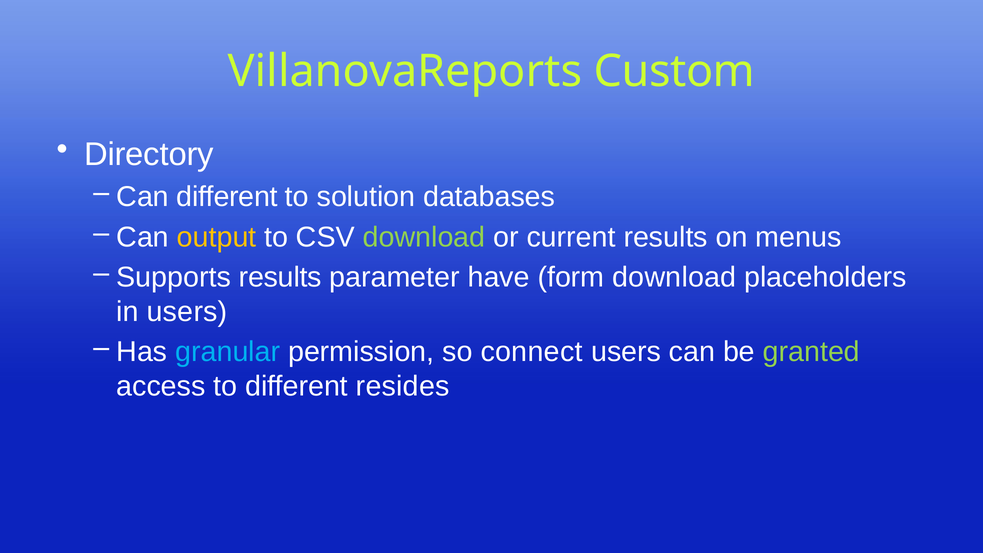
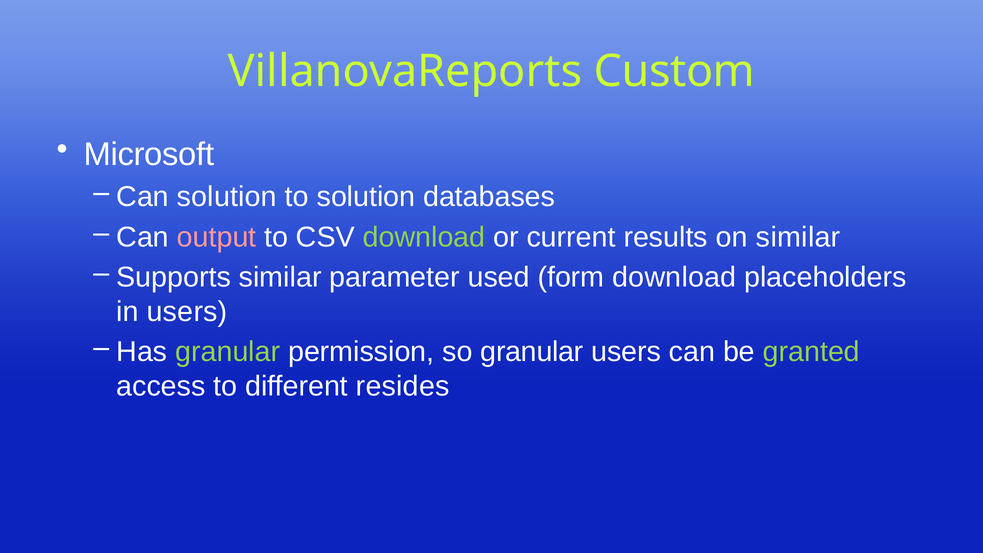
Directory: Directory -> Microsoft
Can different: different -> solution
output colour: yellow -> pink
on menus: menus -> similar
Supports results: results -> similar
have: have -> used
granular at (228, 352) colour: light blue -> light green
so connect: connect -> granular
